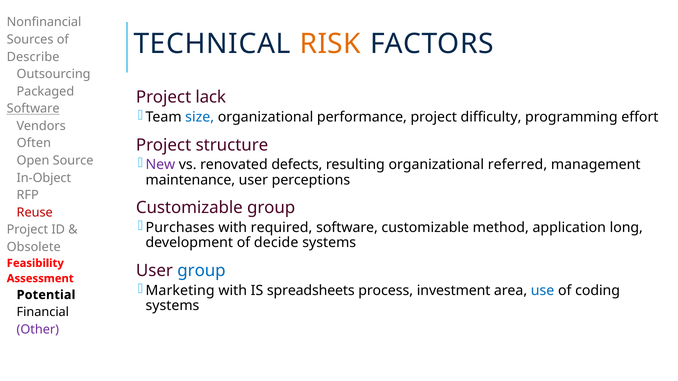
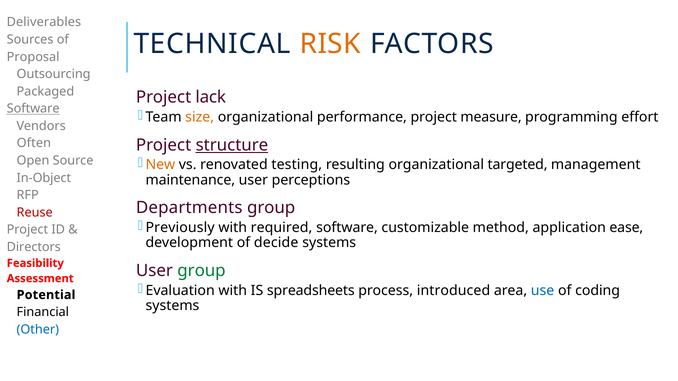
Nonfinancial: Nonfinancial -> Deliverables
Describe: Describe -> Proposal
size colour: blue -> orange
difficulty: difficulty -> measure
structure underline: none -> present
New colour: purple -> orange
defects: defects -> testing
referred: referred -> targeted
Customizable at (189, 208): Customizable -> Departments
Purchases: Purchases -> Previously
long: long -> ease
Obsolete: Obsolete -> Directors
group at (202, 271) colour: blue -> green
Marketing: Marketing -> Evaluation
investment: investment -> introduced
Other colour: purple -> blue
